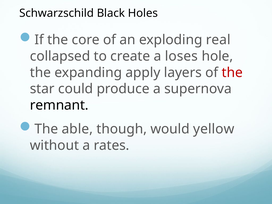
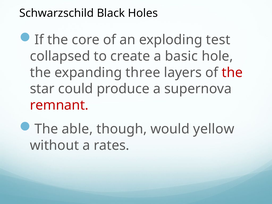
real: real -> test
loses: loses -> basic
apply: apply -> three
remnant colour: black -> red
